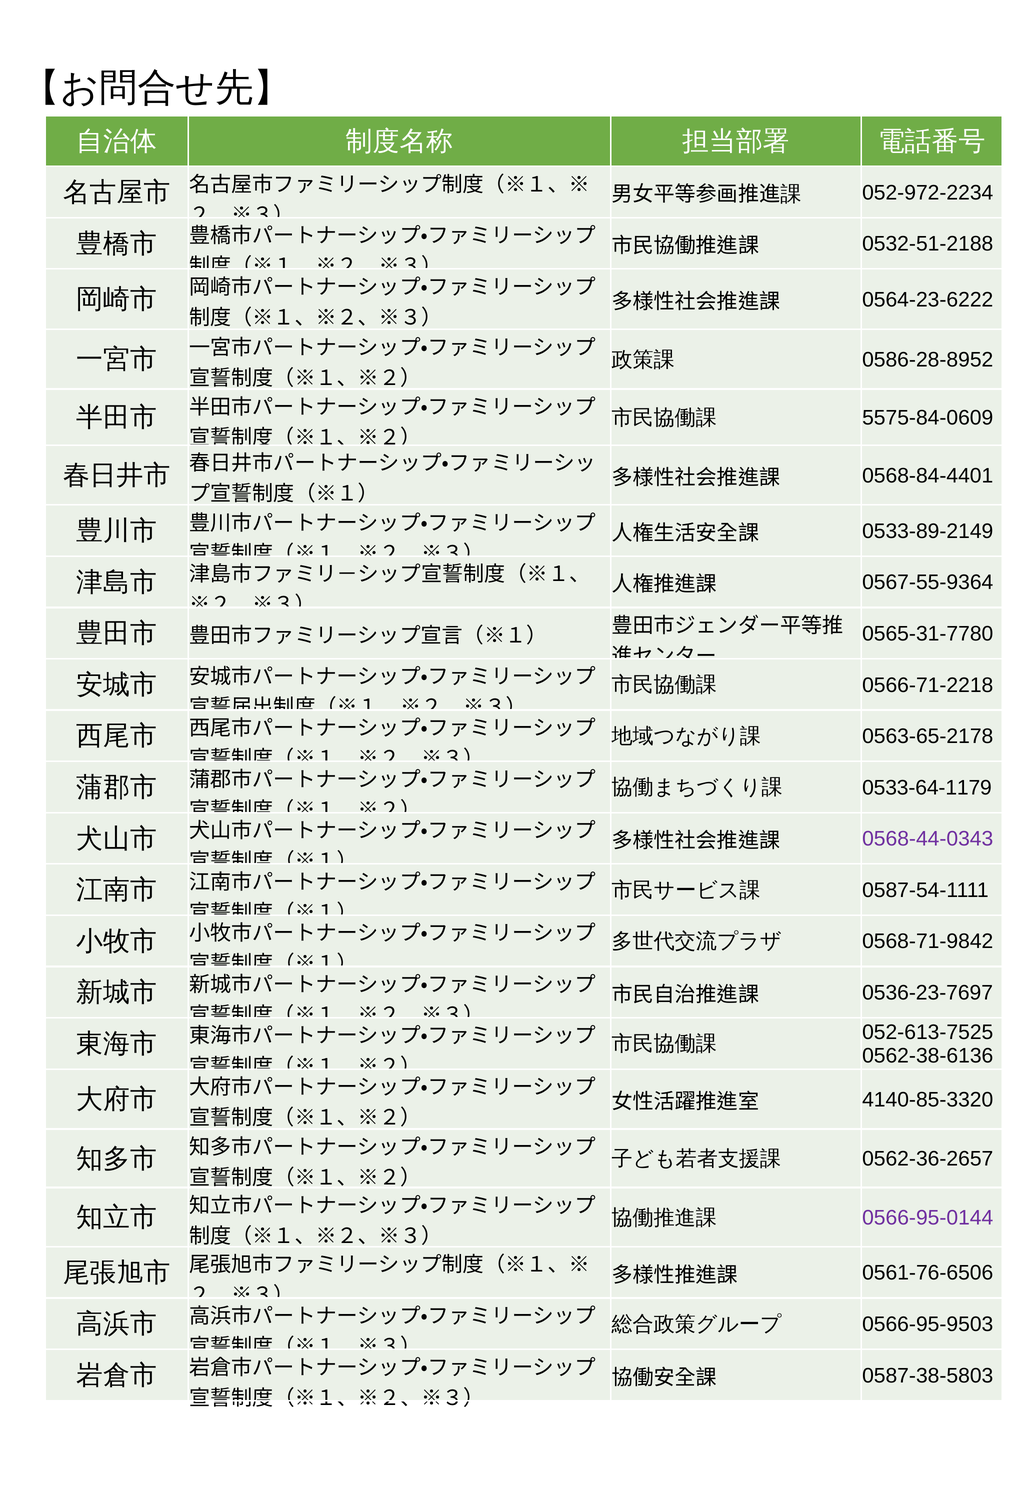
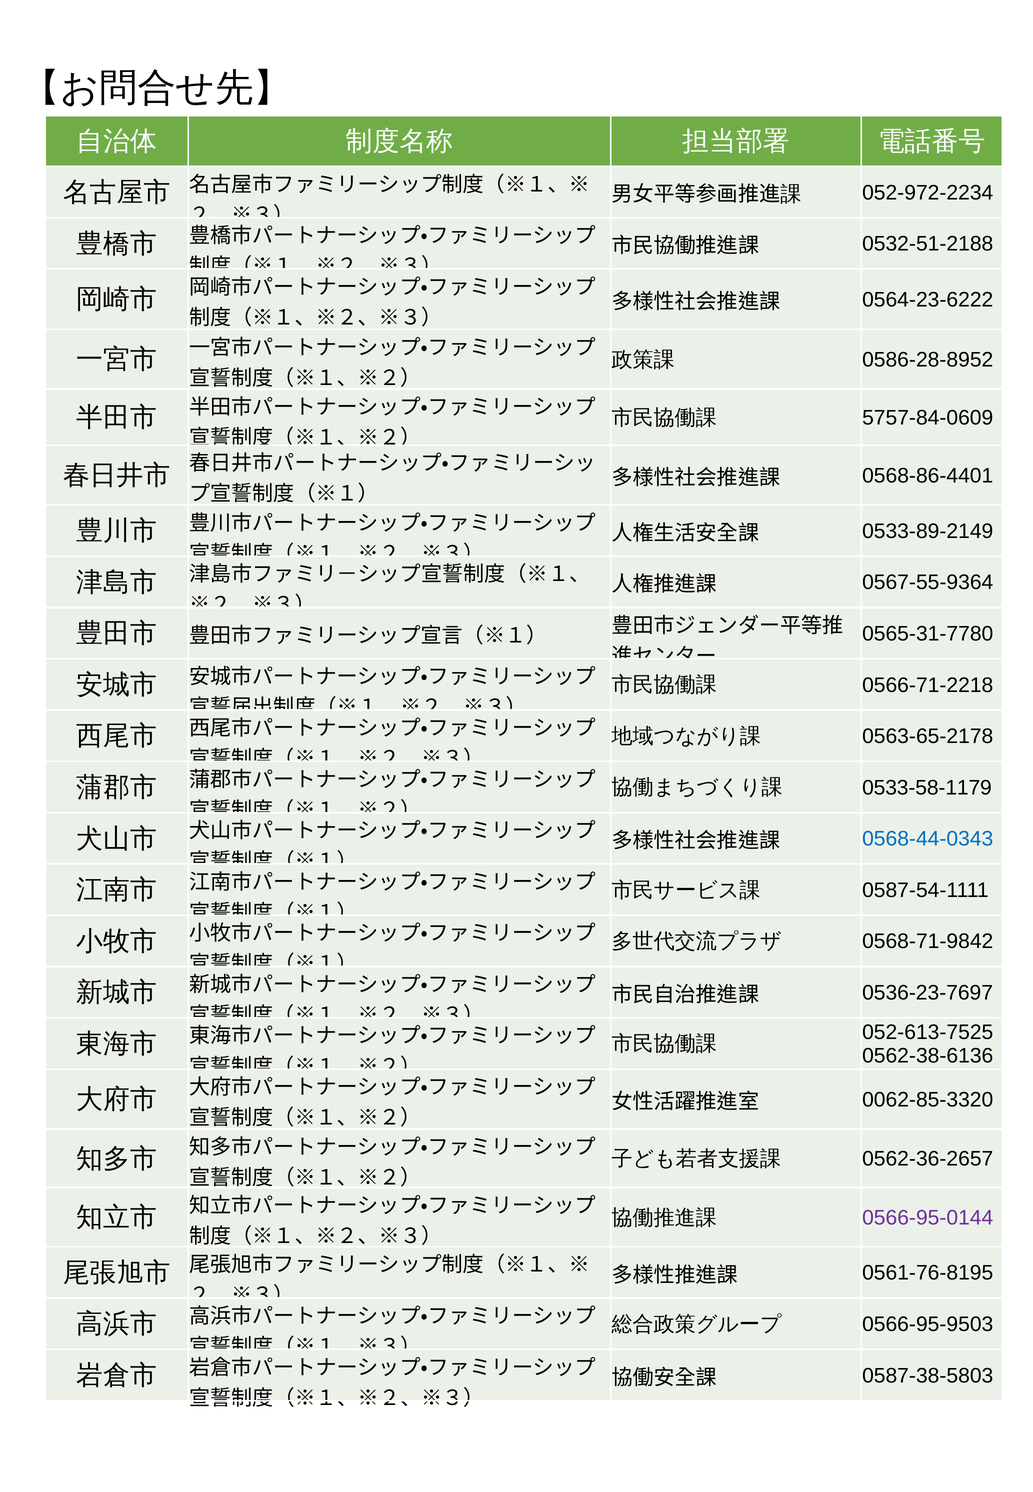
5575‐84‐0609: 5575‐84‐0609 -> 5757‐84‐0609
0568‐84‐4401: 0568‐84‐4401 -> 0568‐86‐4401
0533‐64‐1179: 0533‐64‐1179 -> 0533‐58‐1179
0568-44-0343 colour: purple -> blue
4140‐85‐3320: 4140‐85‐3320 -> 0062‐85‐3320
0561‐76‐6506: 0561‐76‐6506 -> 0561‐76‐8195
